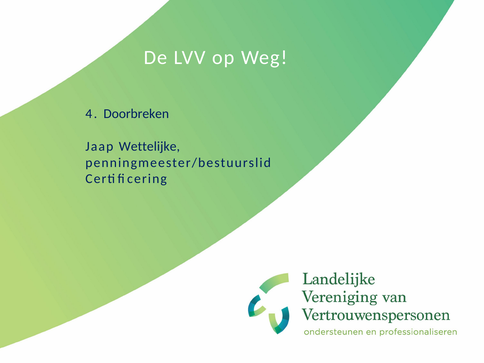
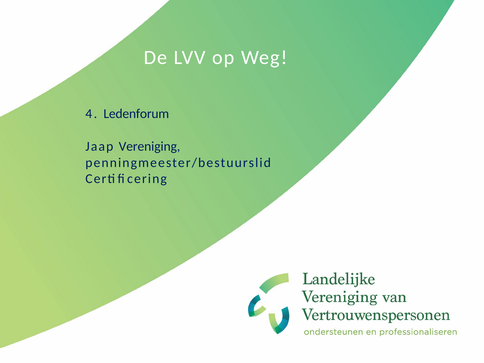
Doorbreken: Doorbreken -> Ledenforum
Wettelijke: Wettelijke -> Vereniging
